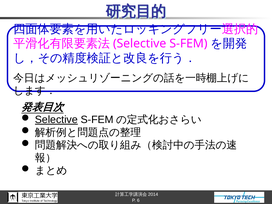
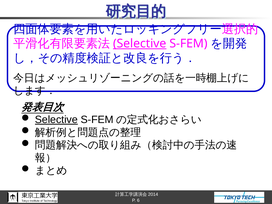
Selective at (140, 44) underline: none -> present
